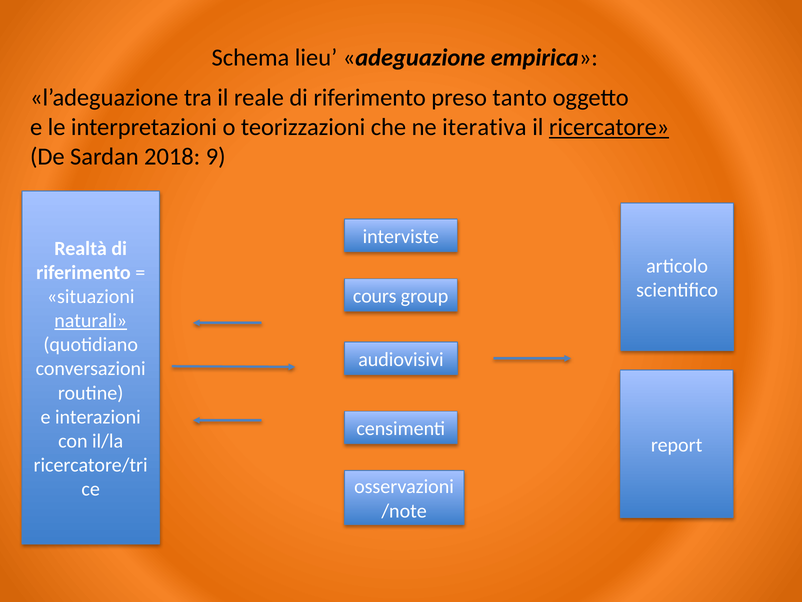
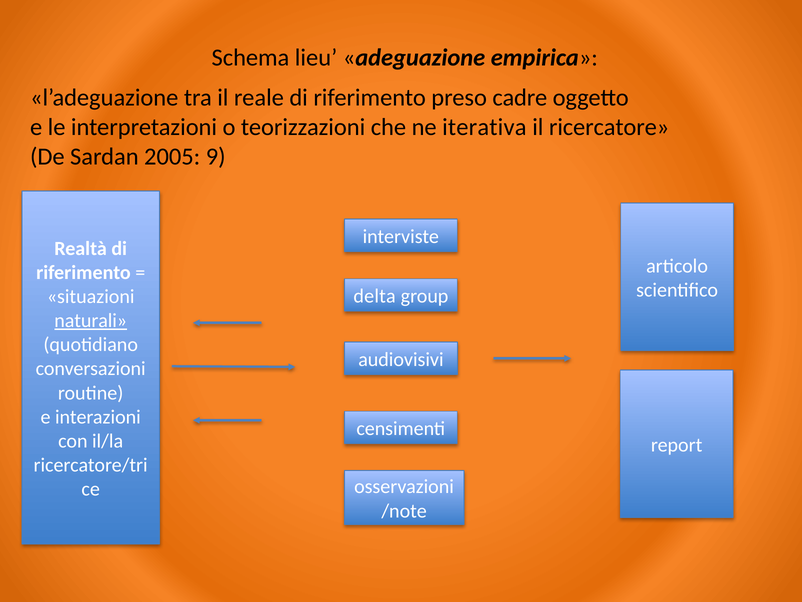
tanto: tanto -> cadre
ricercatore underline: present -> none
2018: 2018 -> 2005
cours: cours -> delta
